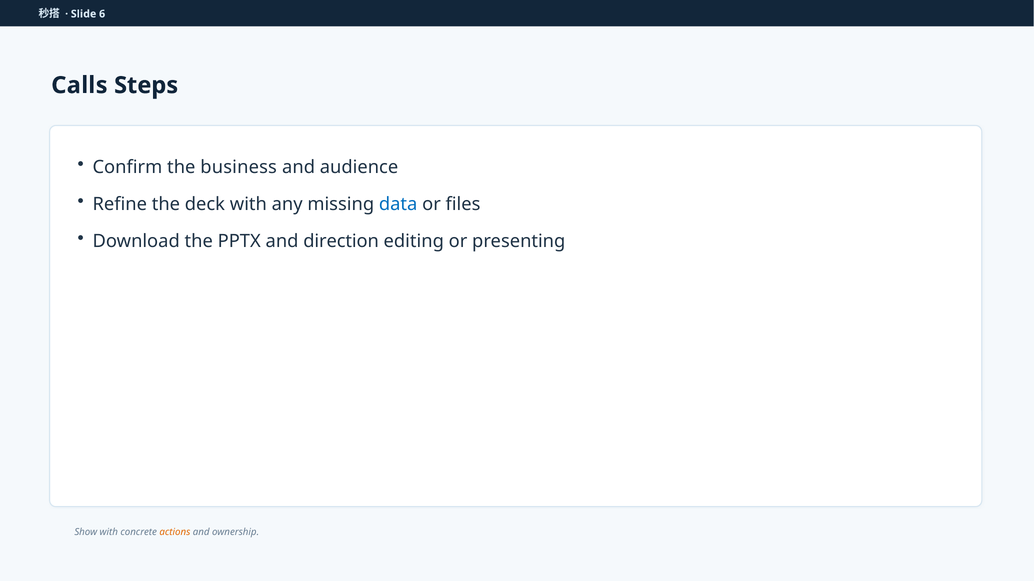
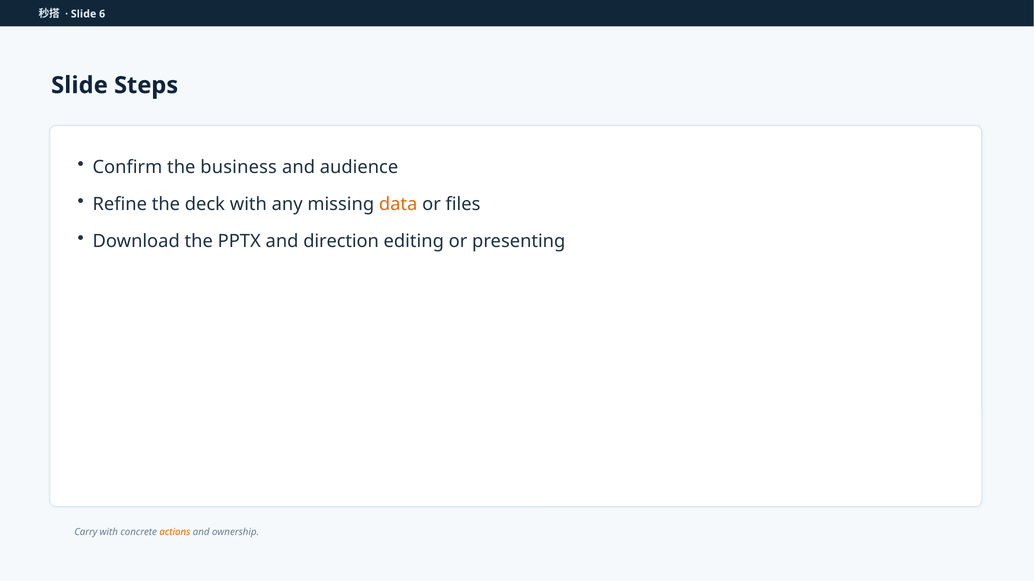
Calls at (79, 85): Calls -> Slide
data colour: blue -> orange
Show: Show -> Carry
